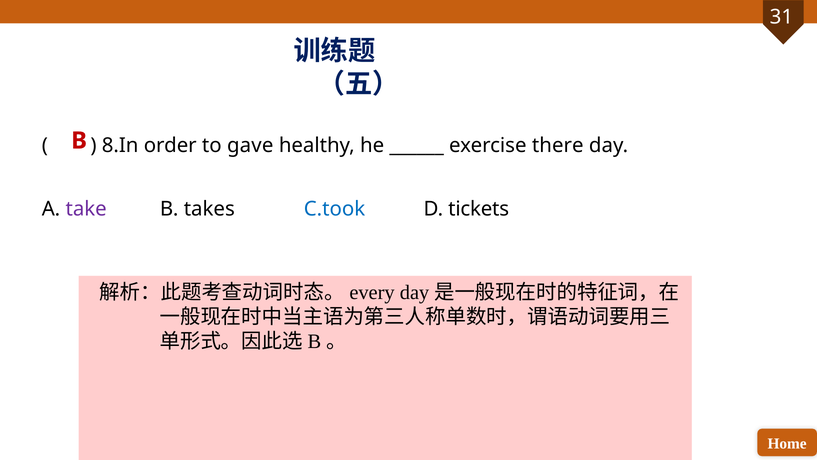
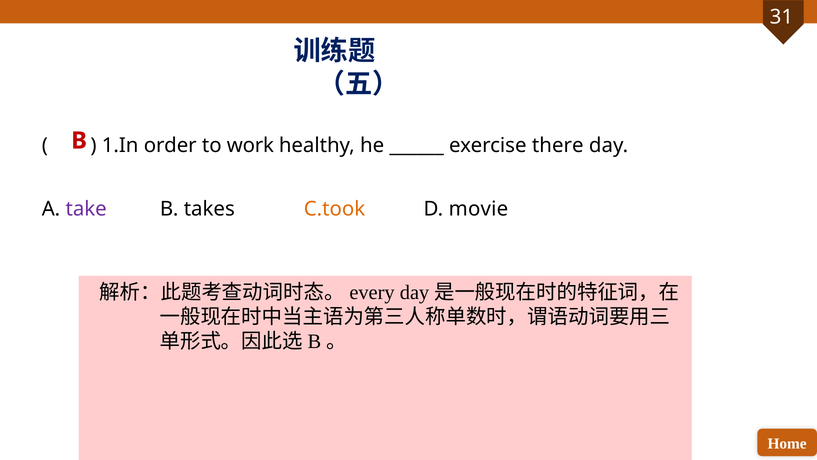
8.In: 8.In -> 1.In
gave: gave -> work
C.took colour: blue -> orange
tickets: tickets -> movie
